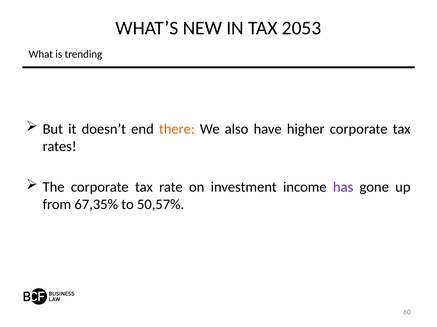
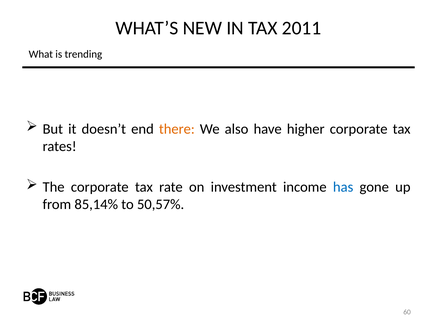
2053: 2053 -> 2011
has colour: purple -> blue
67,35%: 67,35% -> 85,14%
